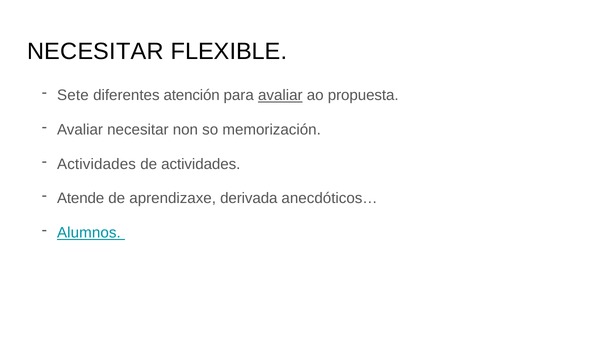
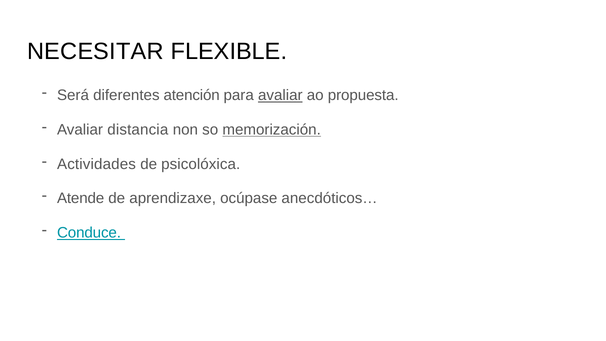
Sete: Sete -> Será
Avaliar necesitar: necesitar -> distancia
memorización underline: none -> present
de actividades: actividades -> psicolóxica
derivada: derivada -> ocúpase
Alumnos: Alumnos -> Conduce
